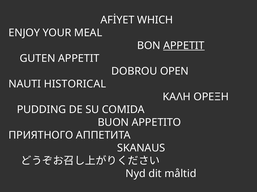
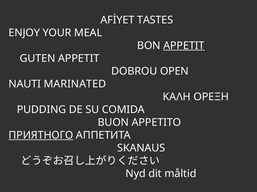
WHICH: WHICH -> TASTES
HISTORICAL: HISTORICAL -> MARINATED
ПРИЯТНОГО underline: none -> present
